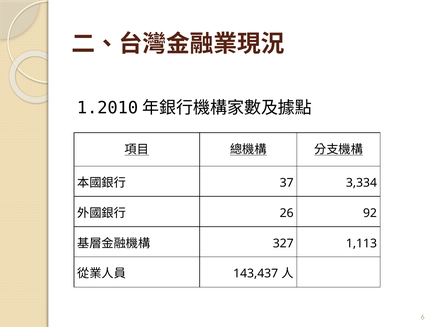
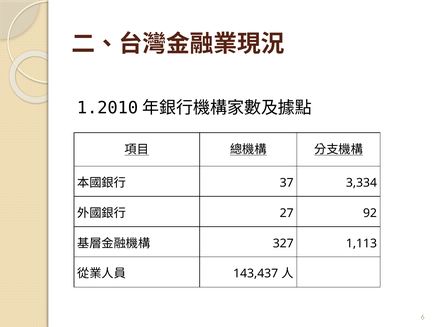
26: 26 -> 27
